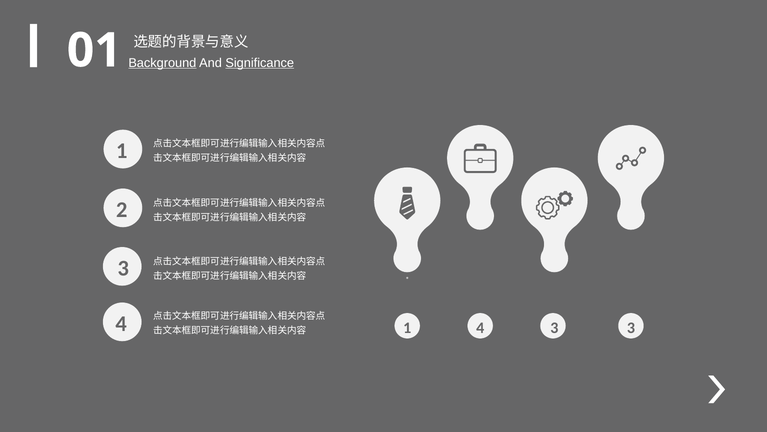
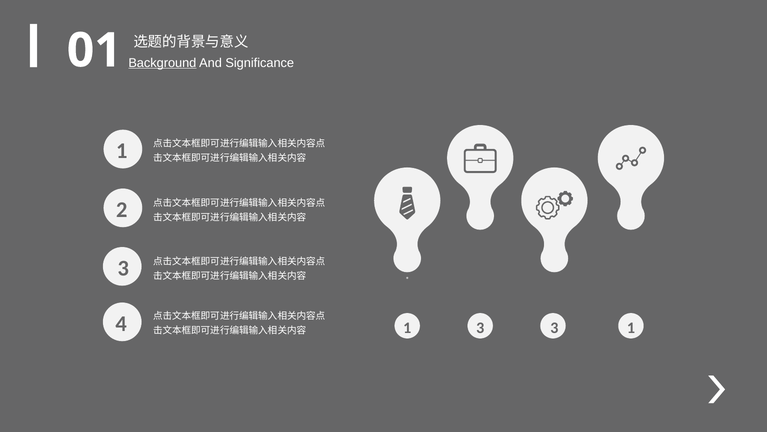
Significance underline: present -> none
1 4: 4 -> 3
3 3: 3 -> 1
